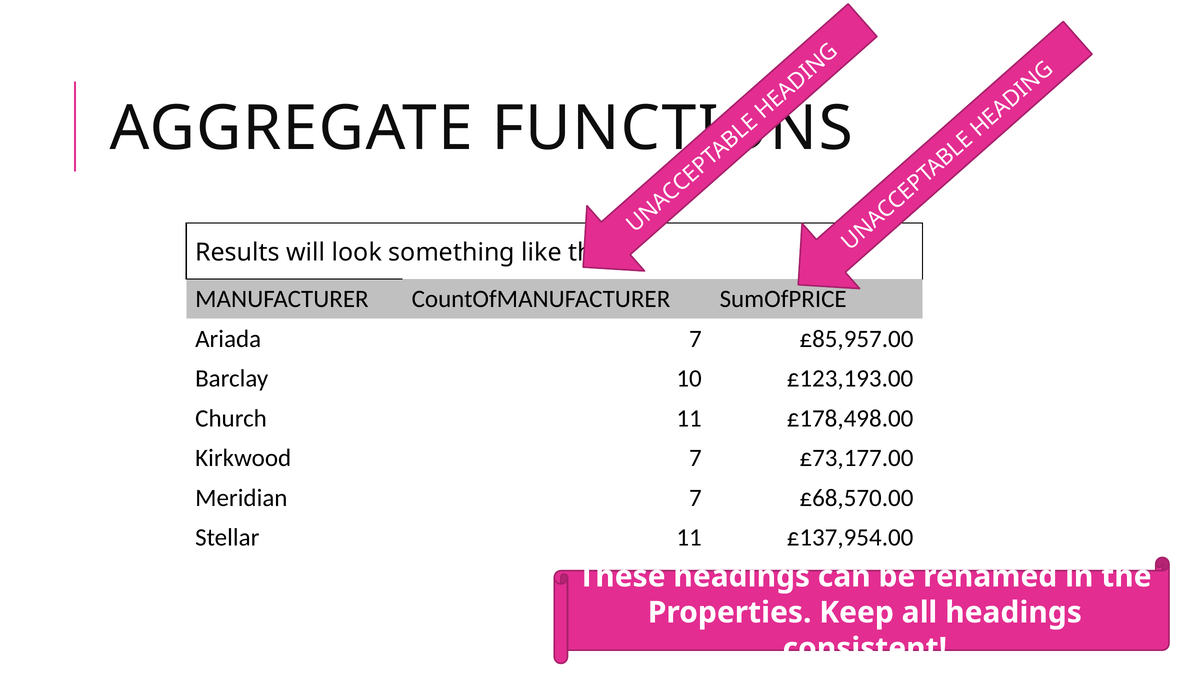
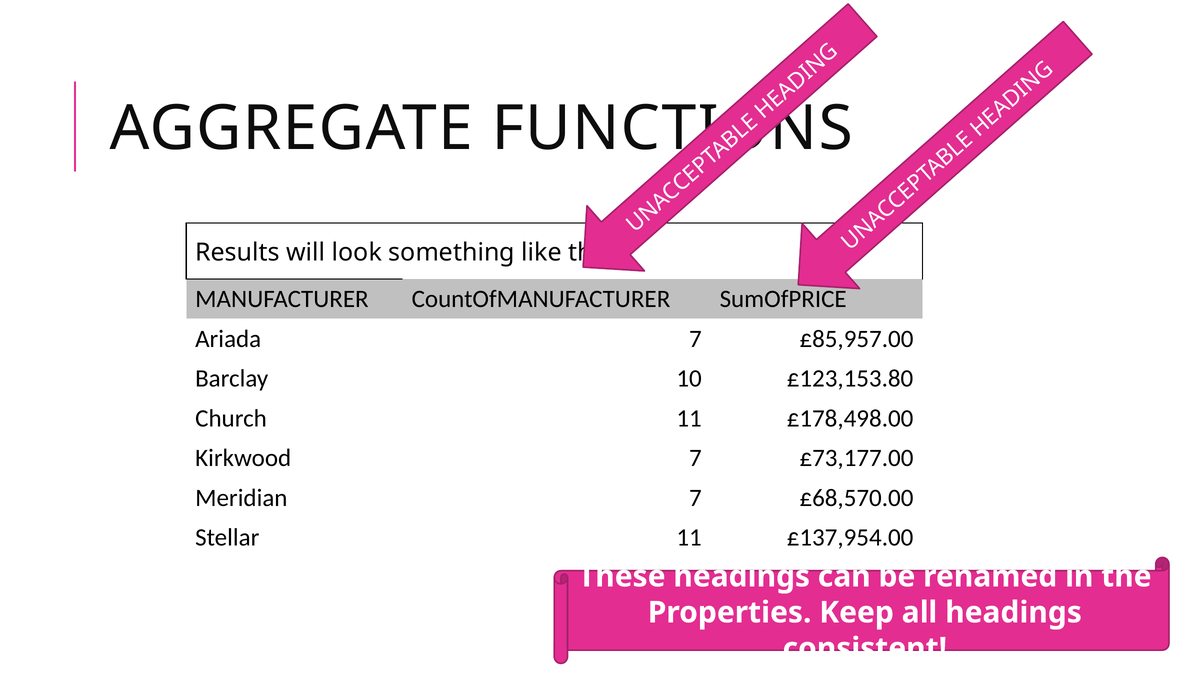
£123,193.00: £123,193.00 -> £123,153.80
